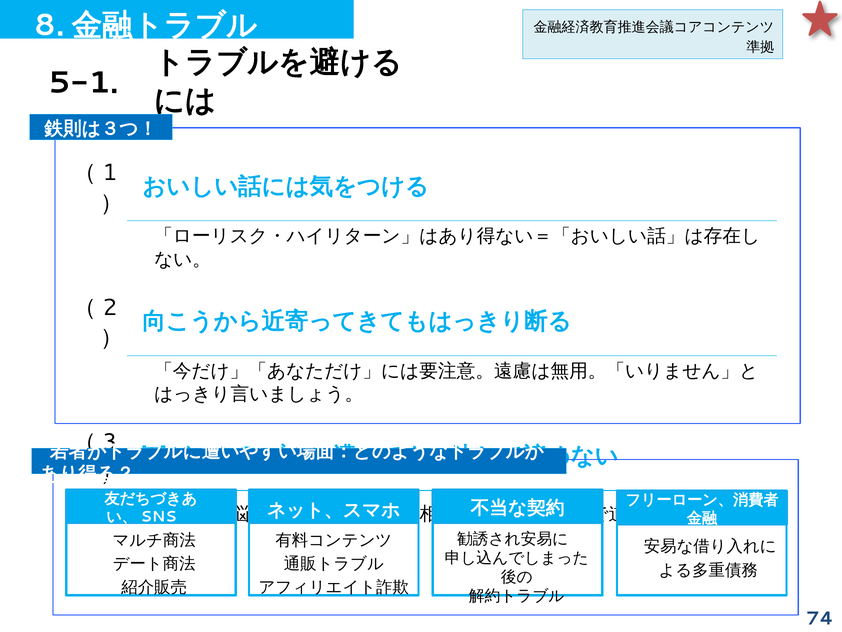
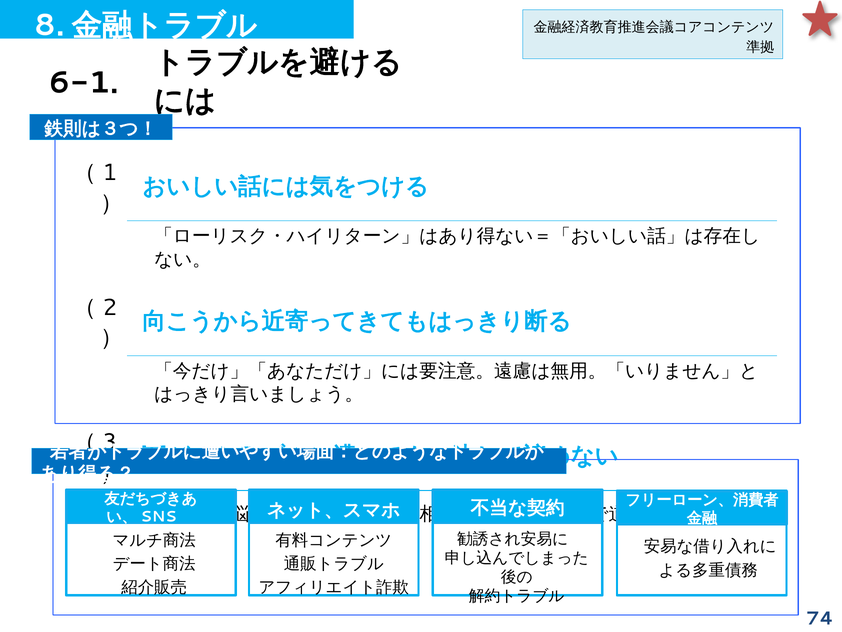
5-1: 5-1 -> 6-1
